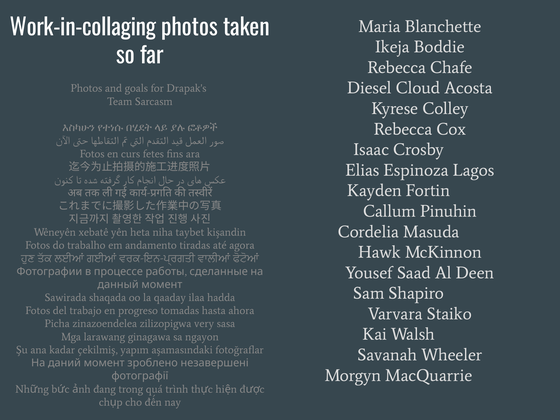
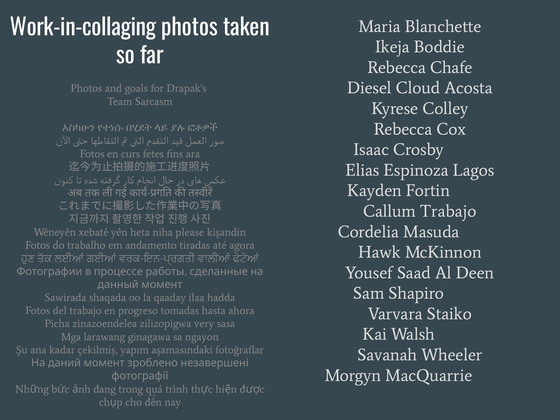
Callum Pinuhin: Pinuhin -> Trabajo
taybet: taybet -> please
